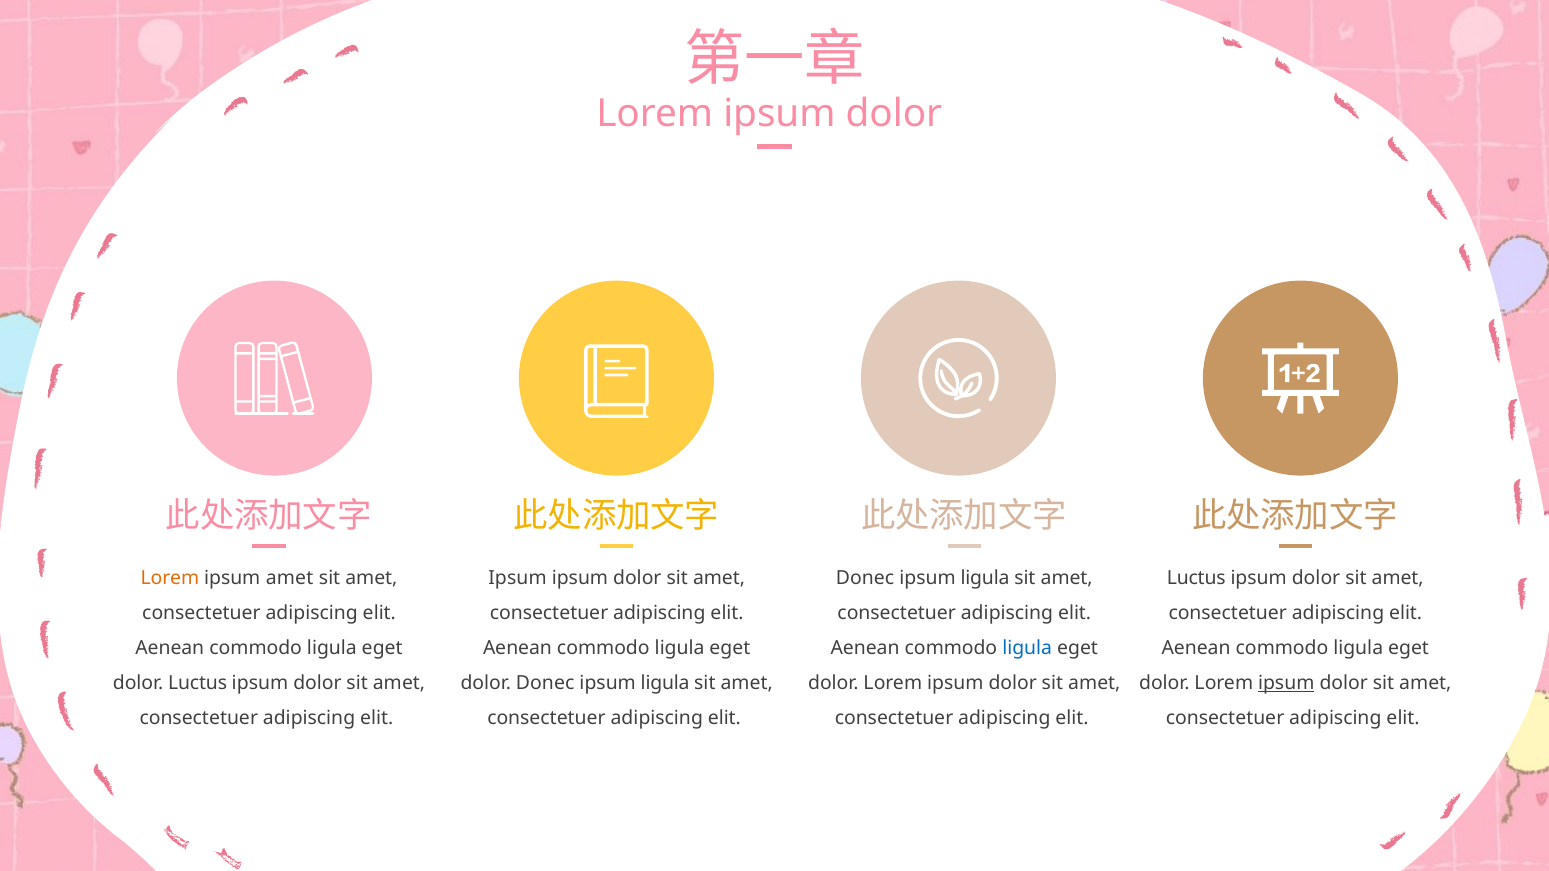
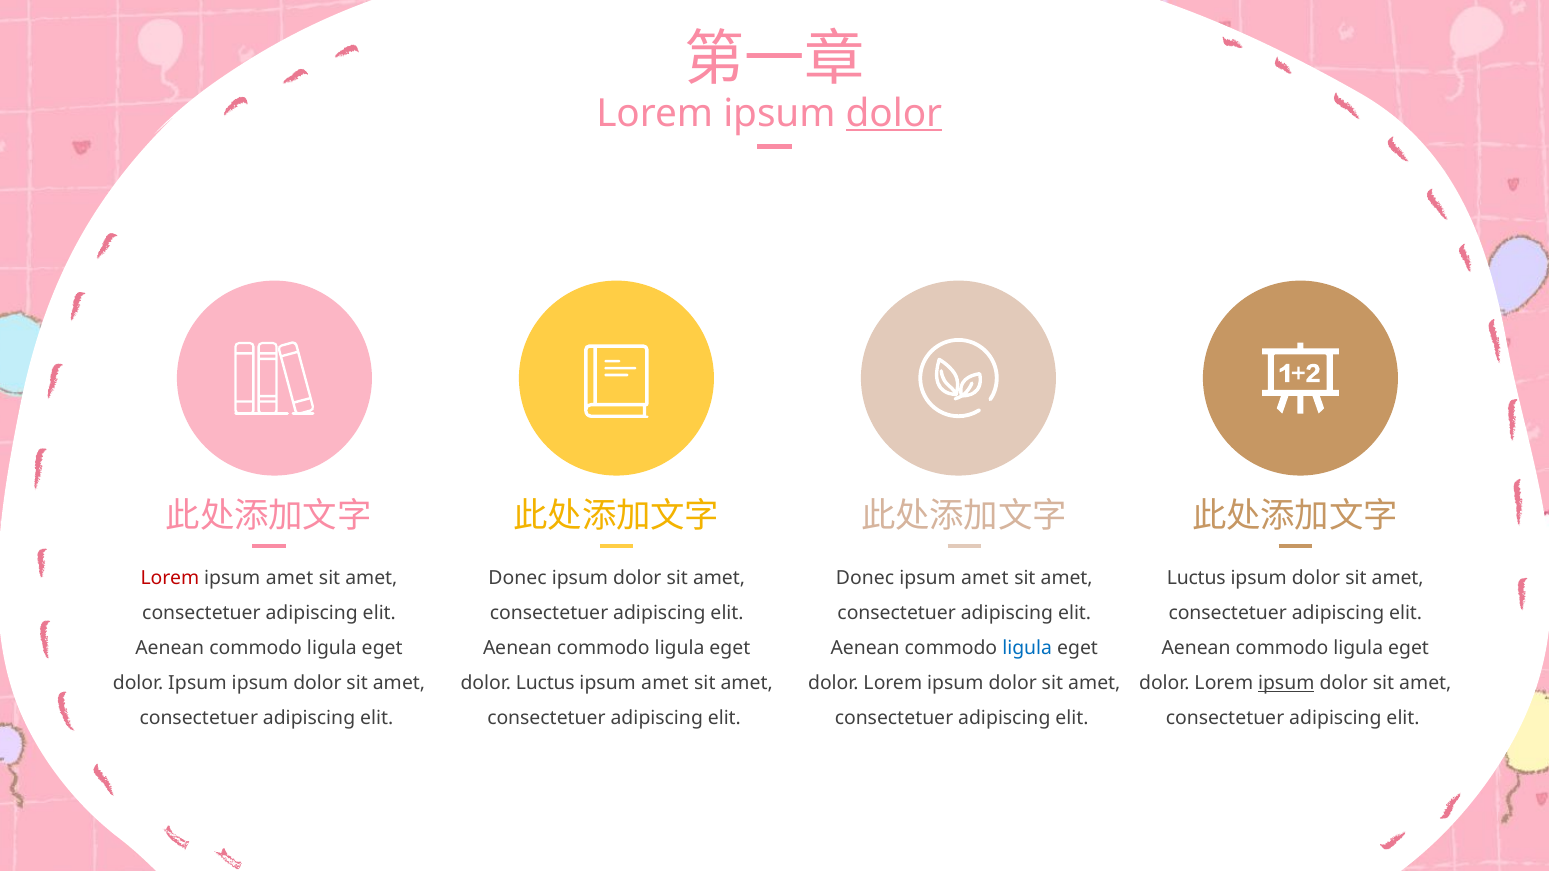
dolor at (894, 114) underline: none -> present
Lorem at (170, 579) colour: orange -> red
Ipsum at (517, 579): Ipsum -> Donec
ligula at (985, 579): ligula -> amet
dolor Luctus: Luctus -> Ipsum
dolor Donec: Donec -> Luctus
ligula at (665, 683): ligula -> amet
